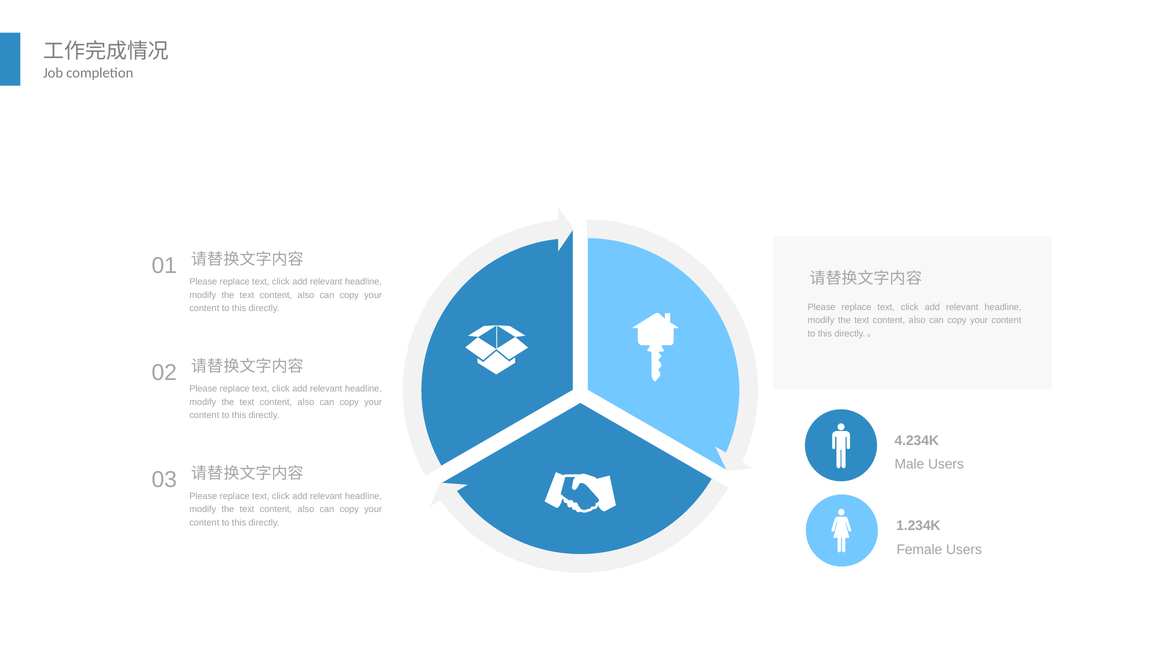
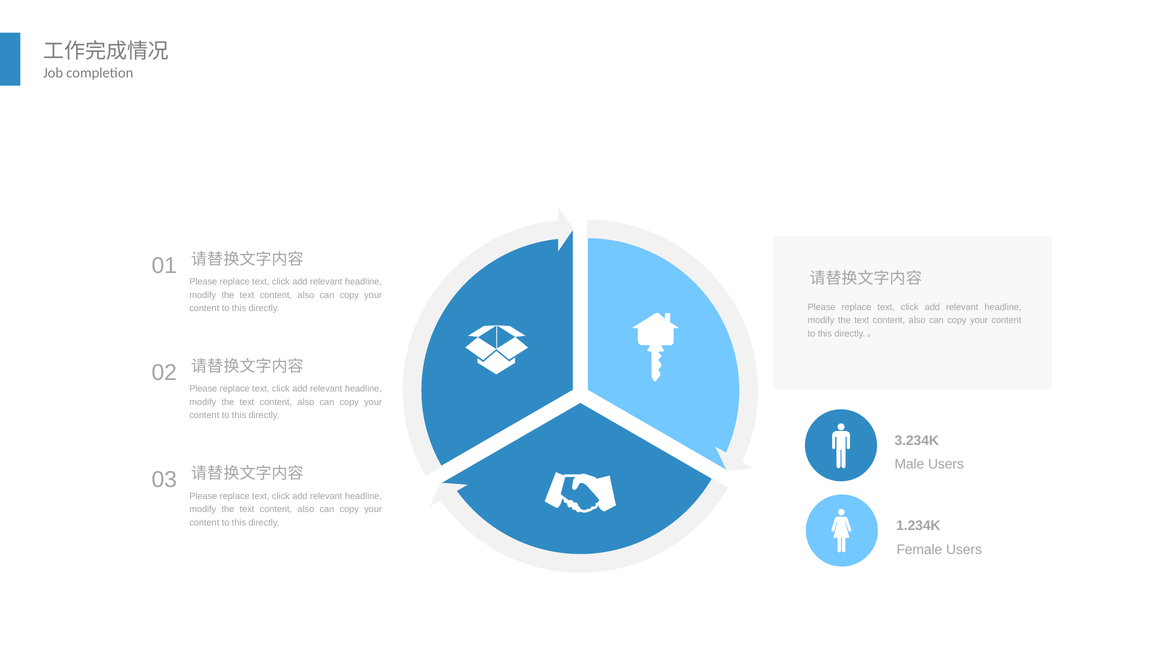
4.234K: 4.234K -> 3.234K
